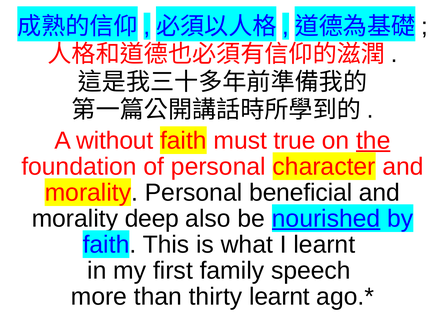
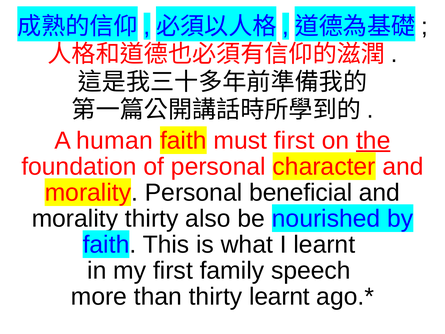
without: without -> human
must true: true -> first
morality deep: deep -> thirty
nourished underline: present -> none
